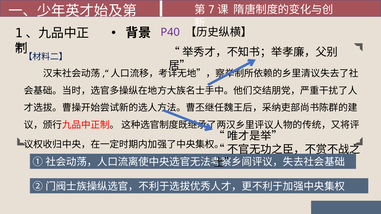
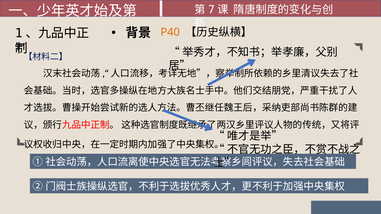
P40 colour: purple -> orange
